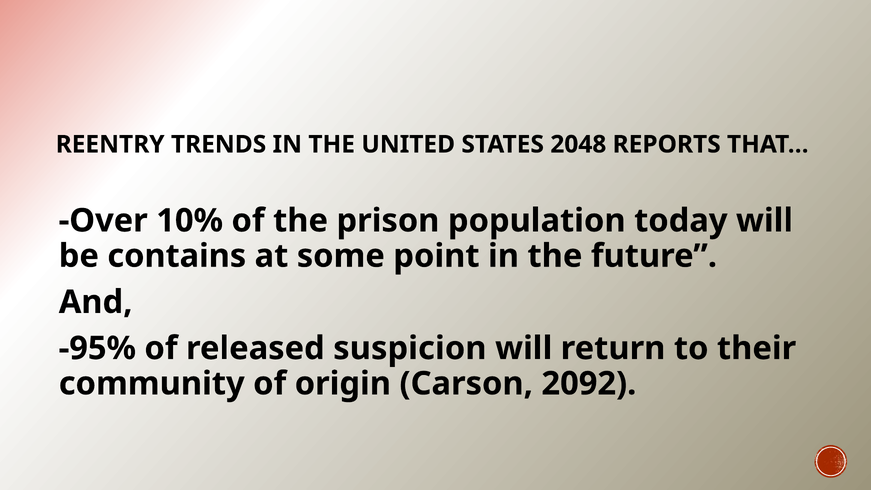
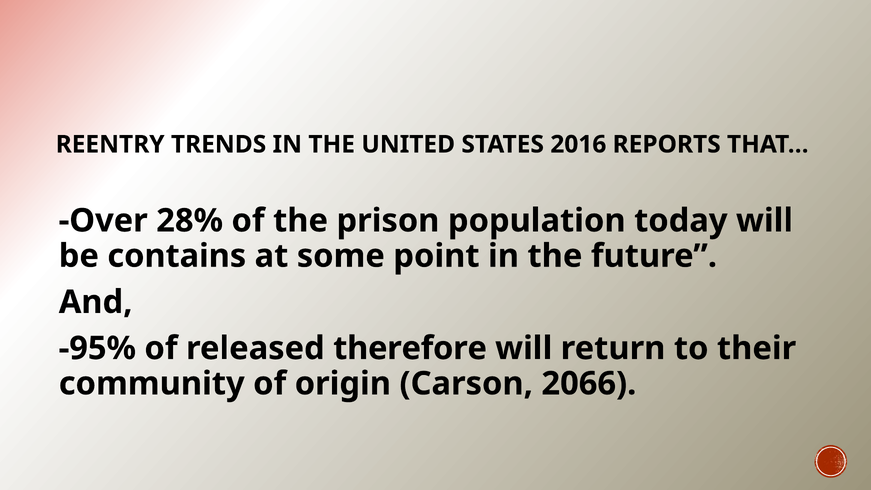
2048: 2048 -> 2016
10%: 10% -> 28%
suspicion: suspicion -> therefore
2092: 2092 -> 2066
